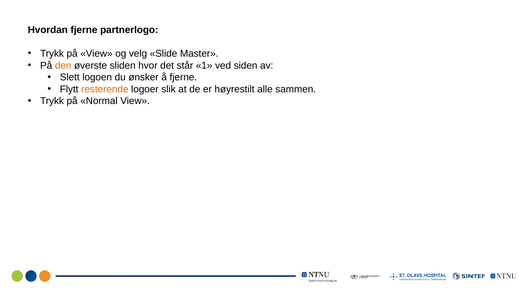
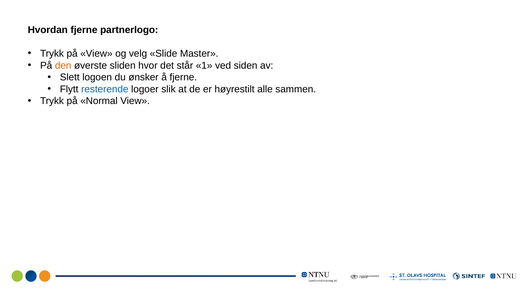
resterende colour: orange -> blue
